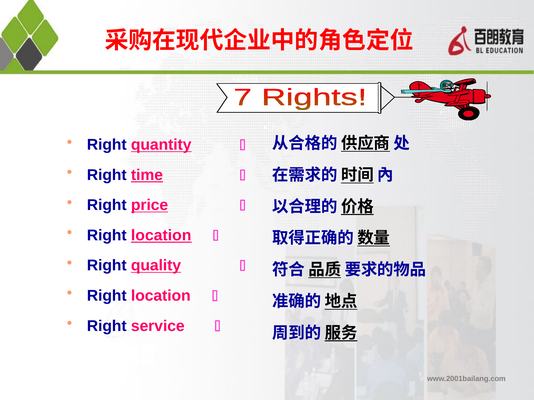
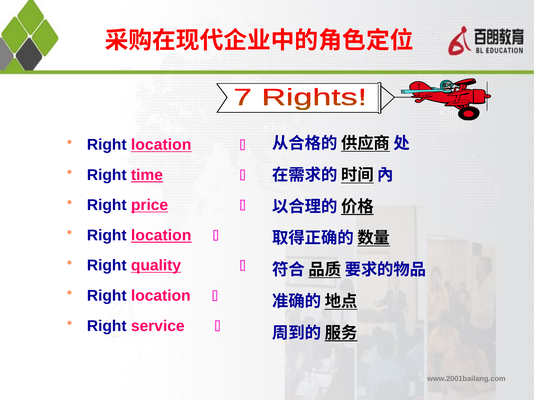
quantity at (161, 145): quantity -> location
